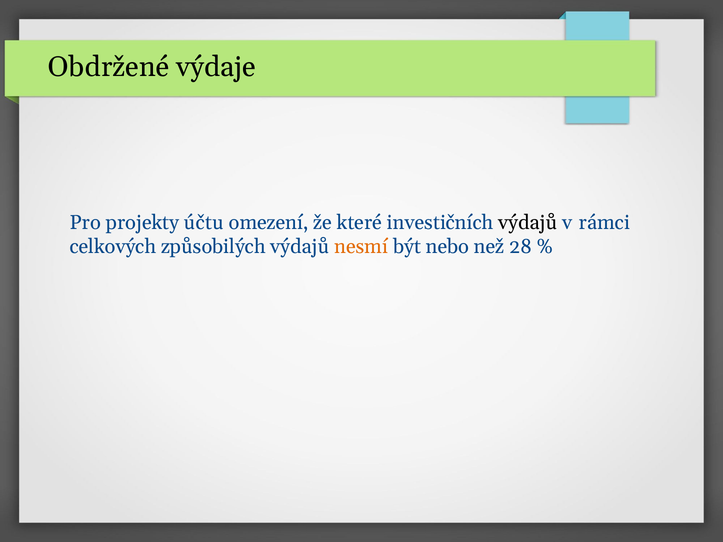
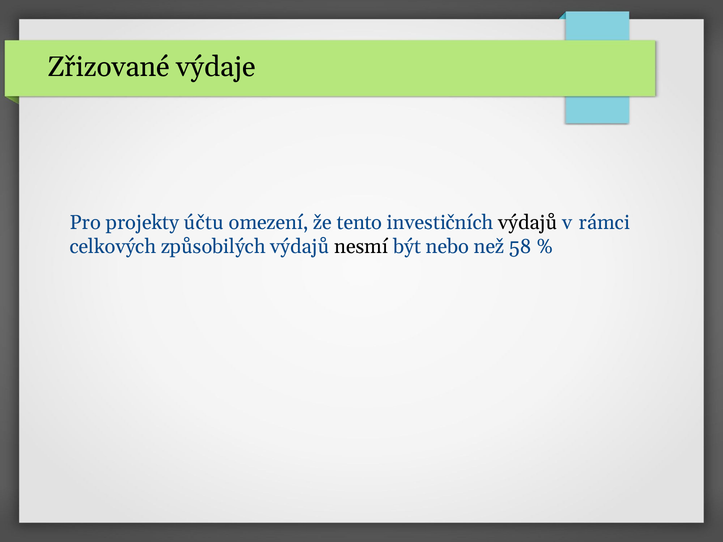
Obdržené: Obdržené -> Zřizované
které: které -> tento
nesmí colour: orange -> black
28: 28 -> 58
